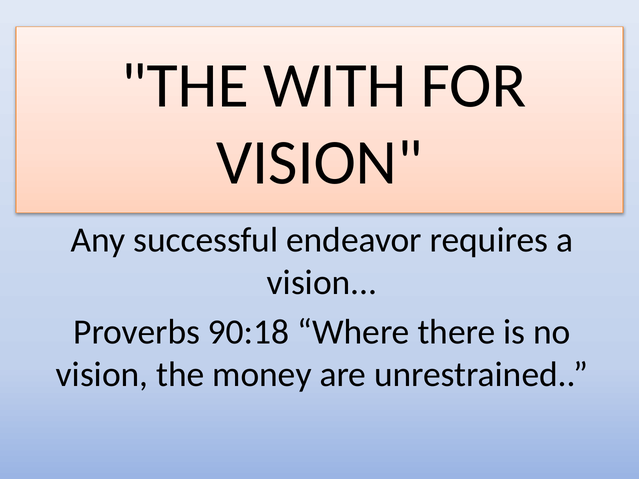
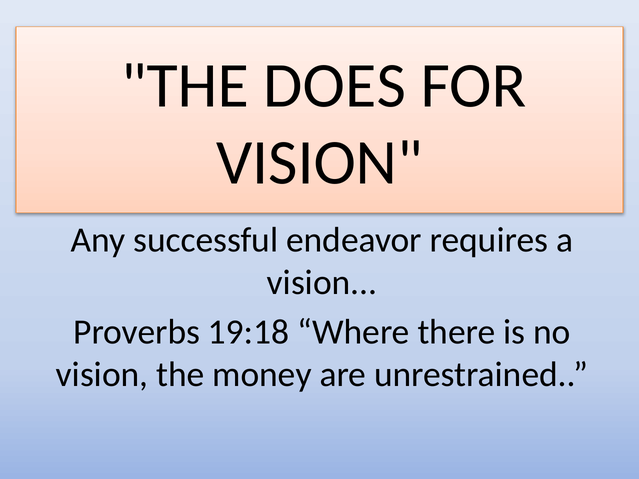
WITH: WITH -> DOES
90:18: 90:18 -> 19:18
